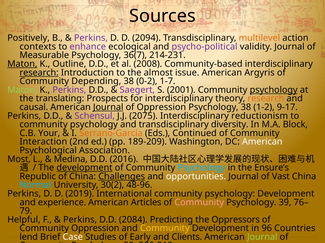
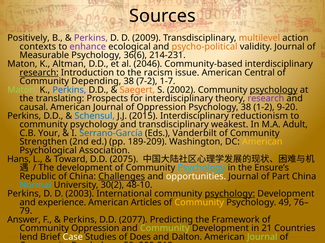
2094: 2094 -> 2009
psycho-political colour: purple -> orange
36(7: 36(7 -> 36(6
Maton at (22, 64) underline: present -> none
Outline: Outline -> Altman
2008: 2008 -> 2046
almost: almost -> racism
Argyris: Argyris -> Central
0-2: 0-2 -> 7-2
Perkins at (69, 90) colour: purple -> blue
Saegert colour: purple -> orange
2001: 2001 -> 2002
research at (266, 99) colour: orange -> purple
Journal at (108, 107) underline: present -> none
9-17: 9-17 -> 9-20
Schensul colour: purple -> blue
2075: 2075 -> 2015
diversity: diversity -> weakest
Block: Block -> Adult
Serrano-García colour: orange -> blue
Continued: Continued -> Vanderbilt
Interaction: Interaction -> Strengthen
American at (262, 142) colour: white -> yellow
Most: Most -> Hans
Medina: Medina -> Toward
2016: 2016 -> 2075
development at (84, 168) underline: present -> none
Vast: Vast -> Part
48-96: 48-96 -> 48-10
2019: 2019 -> 2003
psychology at (230, 194) underline: none -> present
Community at (199, 203) colour: pink -> yellow
39: 39 -> 49
Helpful: Helpful -> Answer
2084: 2084 -> 2077
Oppressors: Oppressors -> Framework
Community at (165, 229) colour: yellow -> light green
96: 96 -> 21
Early: Early -> Does
Clients: Clients -> Dalton
